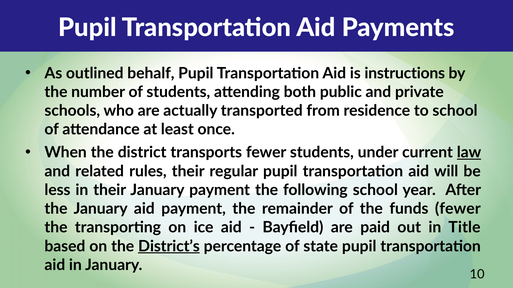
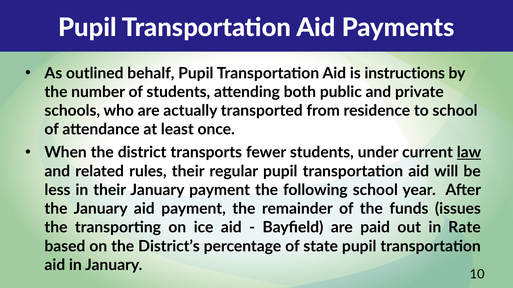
funds fewer: fewer -> issues
Title: Title -> Rate
District’s underline: present -> none
